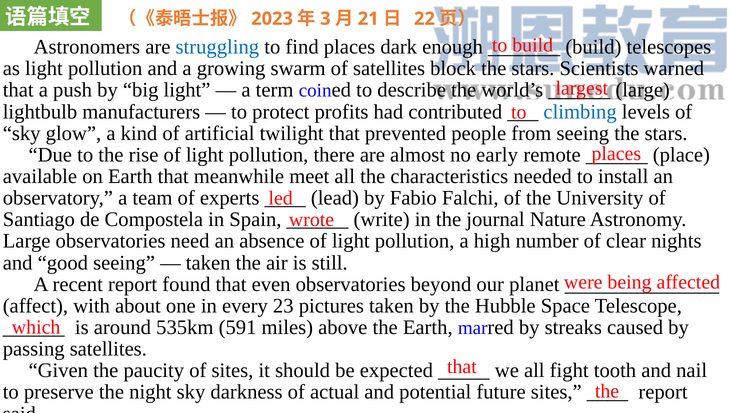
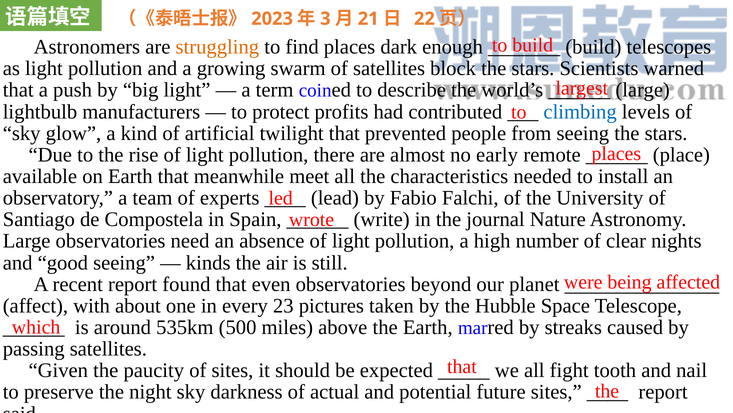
struggling colour: blue -> orange
taken at (208, 262): taken -> kinds
591: 591 -> 500
